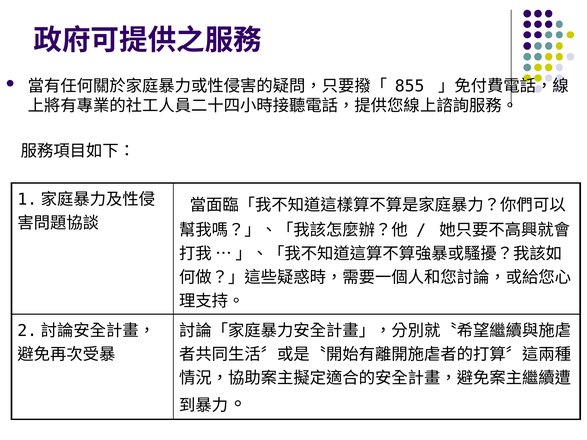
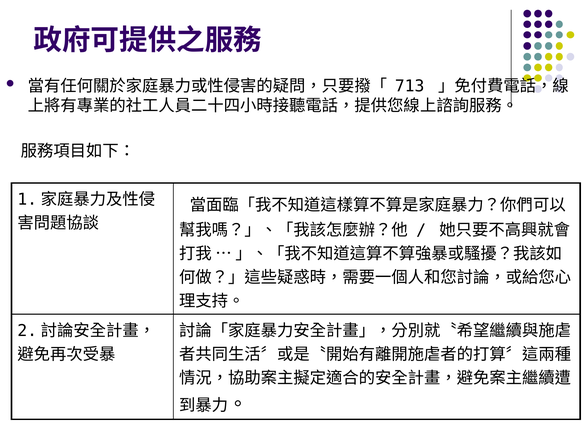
855: 855 -> 713
